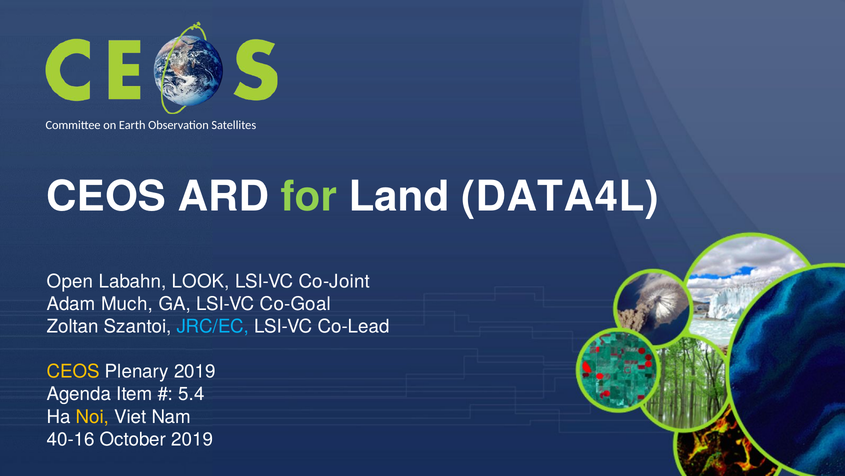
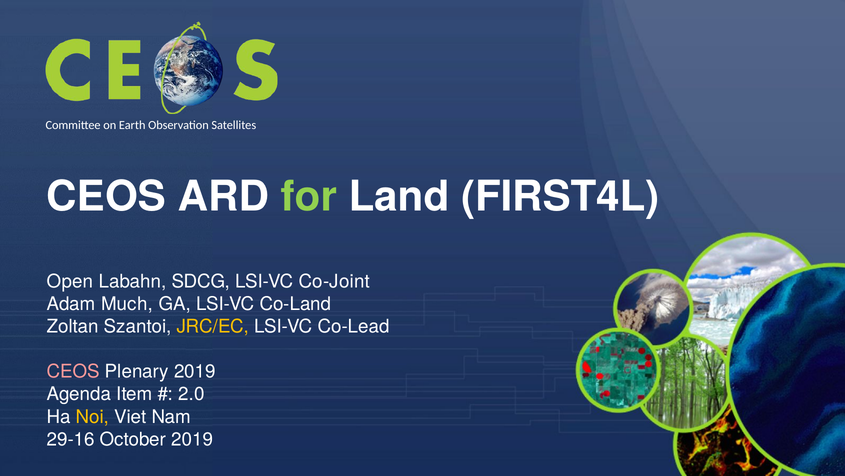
DATA4L: DATA4L -> FIRST4L
LOOK: LOOK -> SDCG
Co-Goal: Co-Goal -> Co-Land
JRC/EC colour: light blue -> yellow
CEOS at (73, 371) colour: yellow -> pink
5.4: 5.4 -> 2.0
40-16: 40-16 -> 29-16
